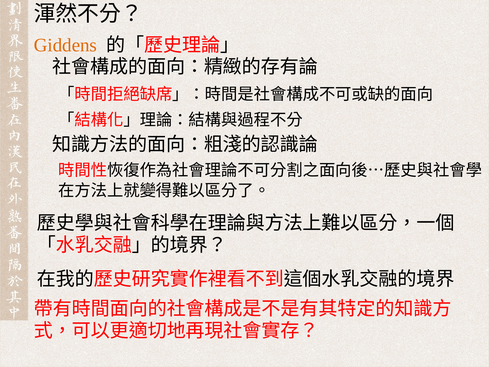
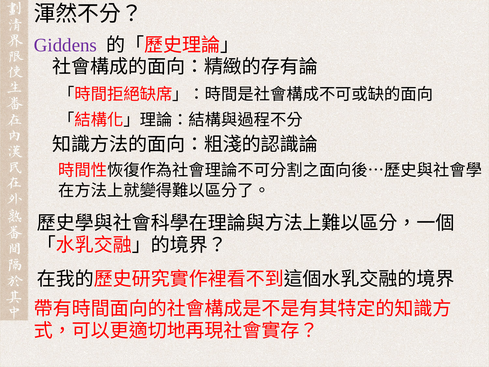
Giddens colour: orange -> purple
